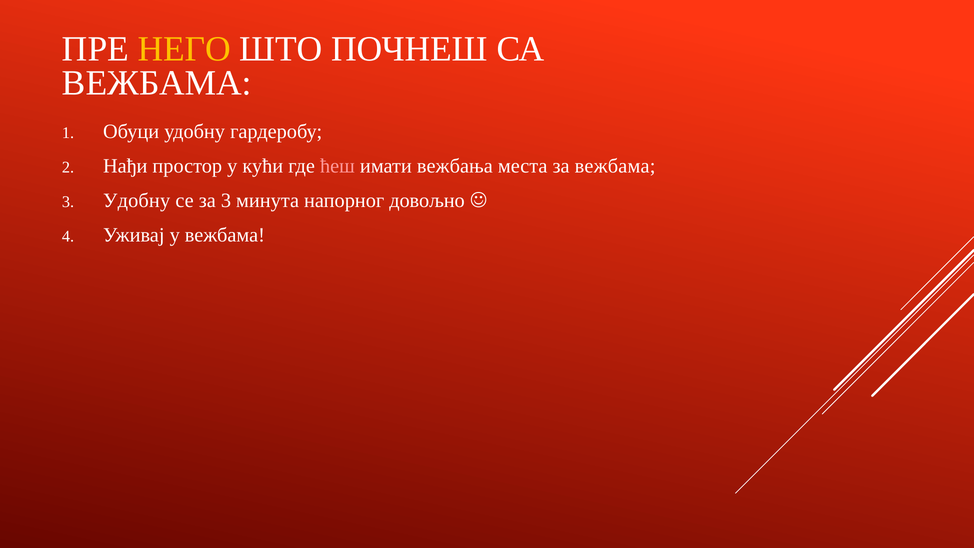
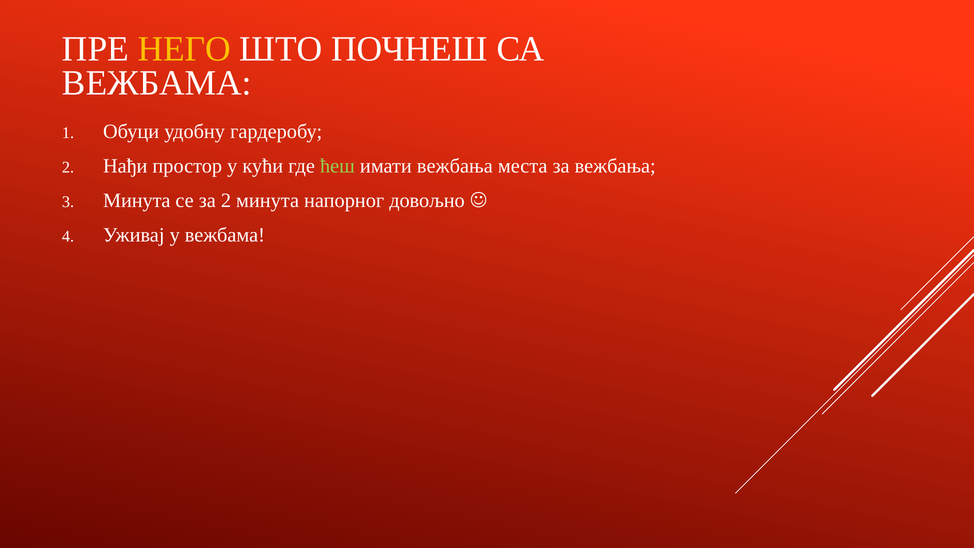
ћеш colour: pink -> light green
за вежбама: вежбама -> вежбања
Удобну at (137, 201): Удобну -> Минута
за 3: 3 -> 2
